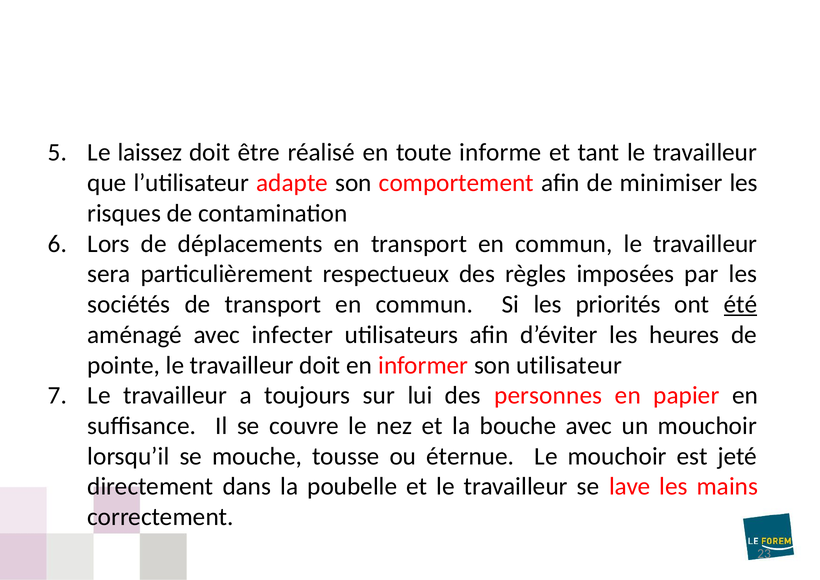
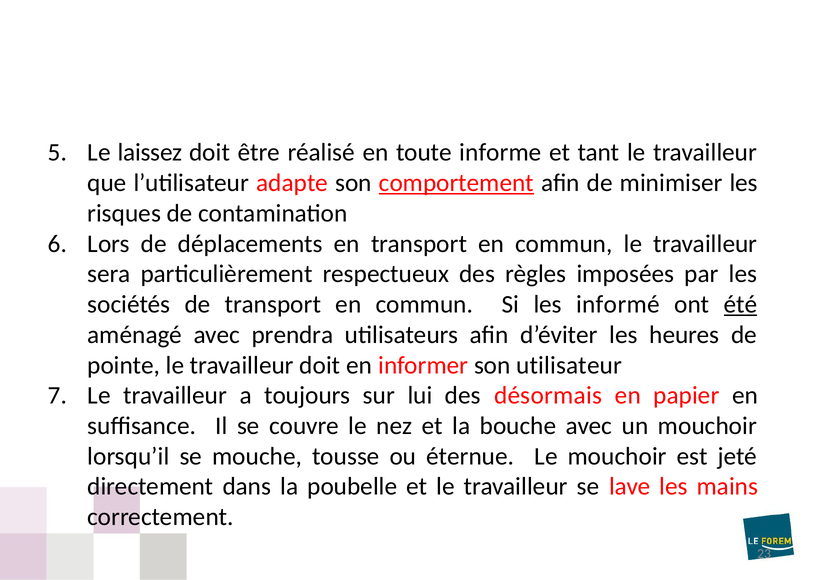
comportement underline: none -> present
priorités: priorités -> informé
infecter: infecter -> prendra
personnes: personnes -> désormais
